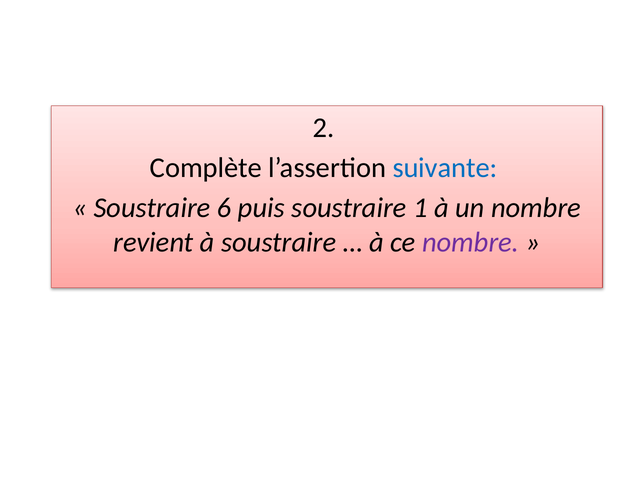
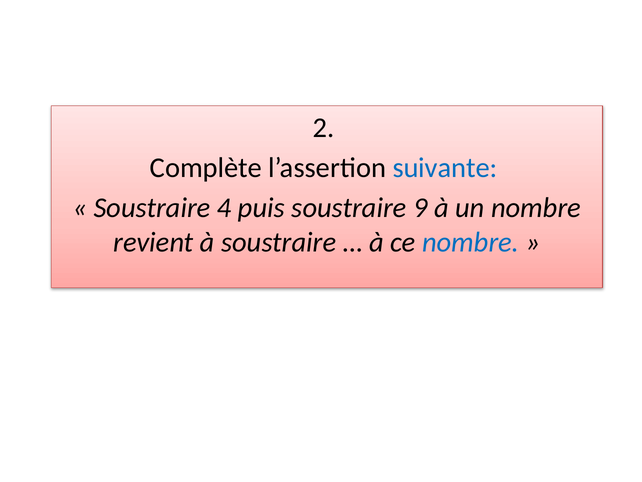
6: 6 -> 4
1: 1 -> 9
nombre at (471, 242) colour: purple -> blue
